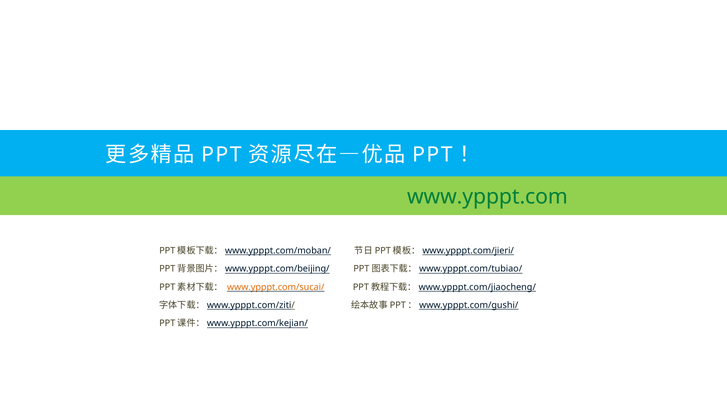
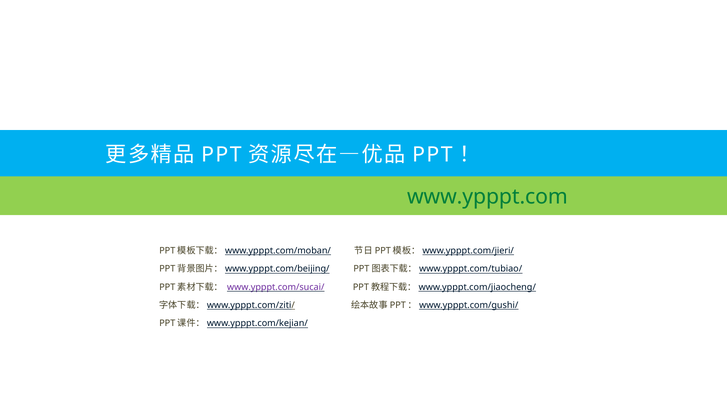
www.ypppt.com/sucai/ colour: orange -> purple
